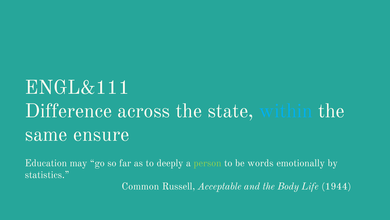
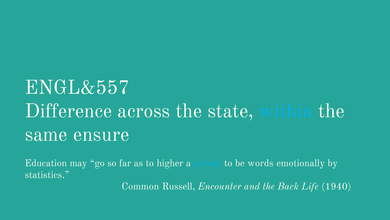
ENGL&111: ENGL&111 -> ENGL&557
deeply: deeply -> higher
person colour: light green -> light blue
Acceptable: Acceptable -> Encounter
Body: Body -> Back
1944: 1944 -> 1940
